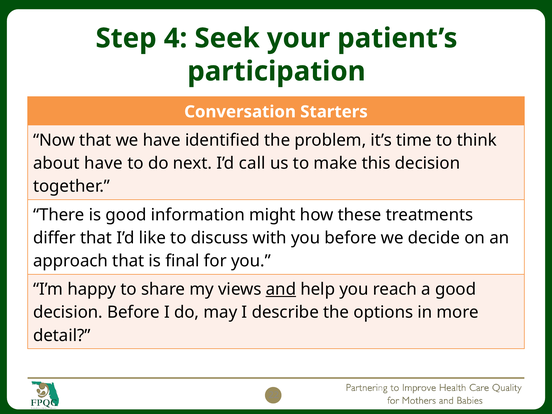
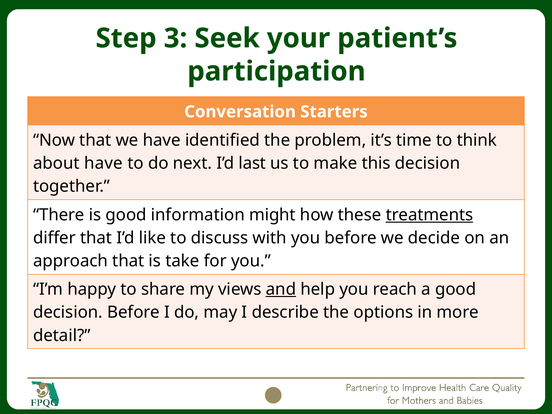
4: 4 -> 3
call: call -> last
treatments underline: none -> present
final: final -> take
